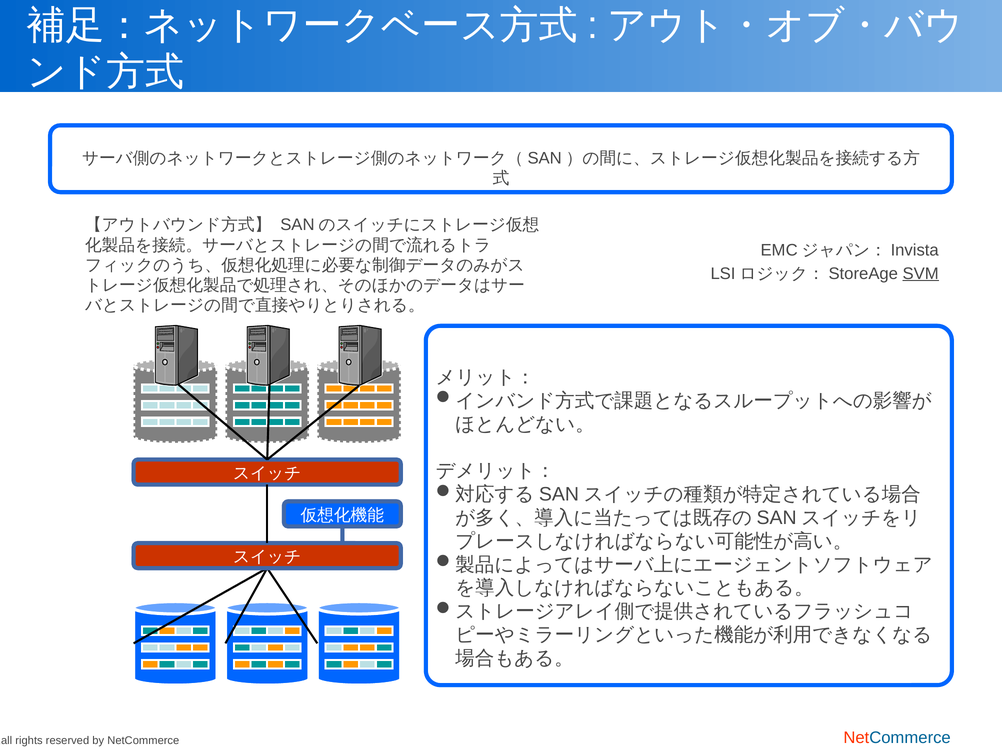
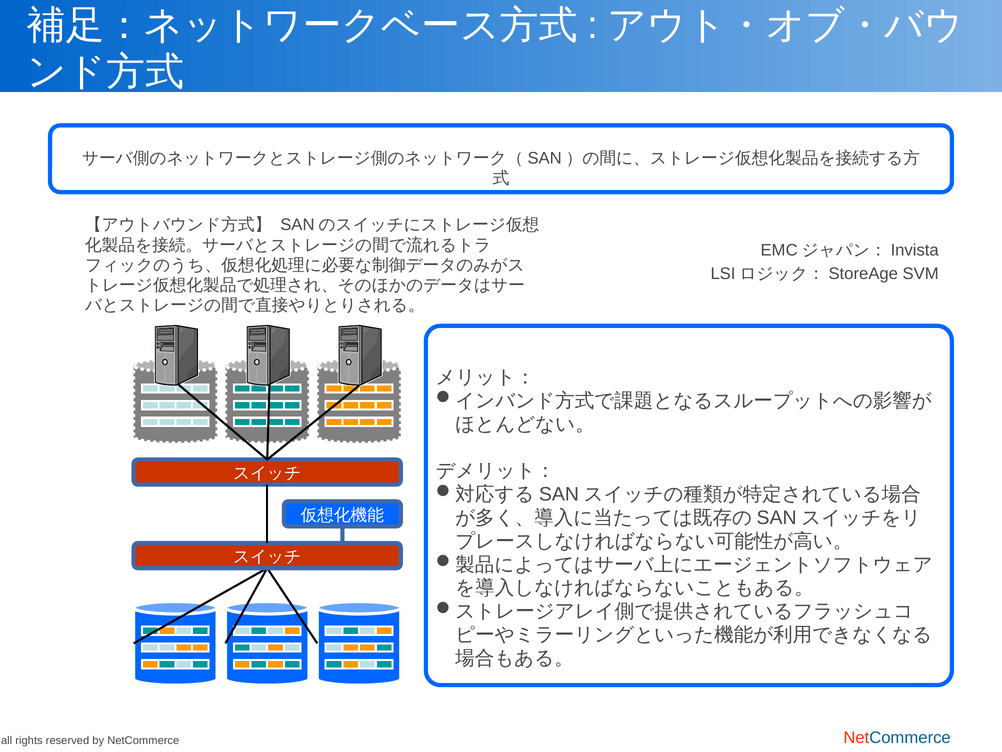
SVM underline: present -> none
